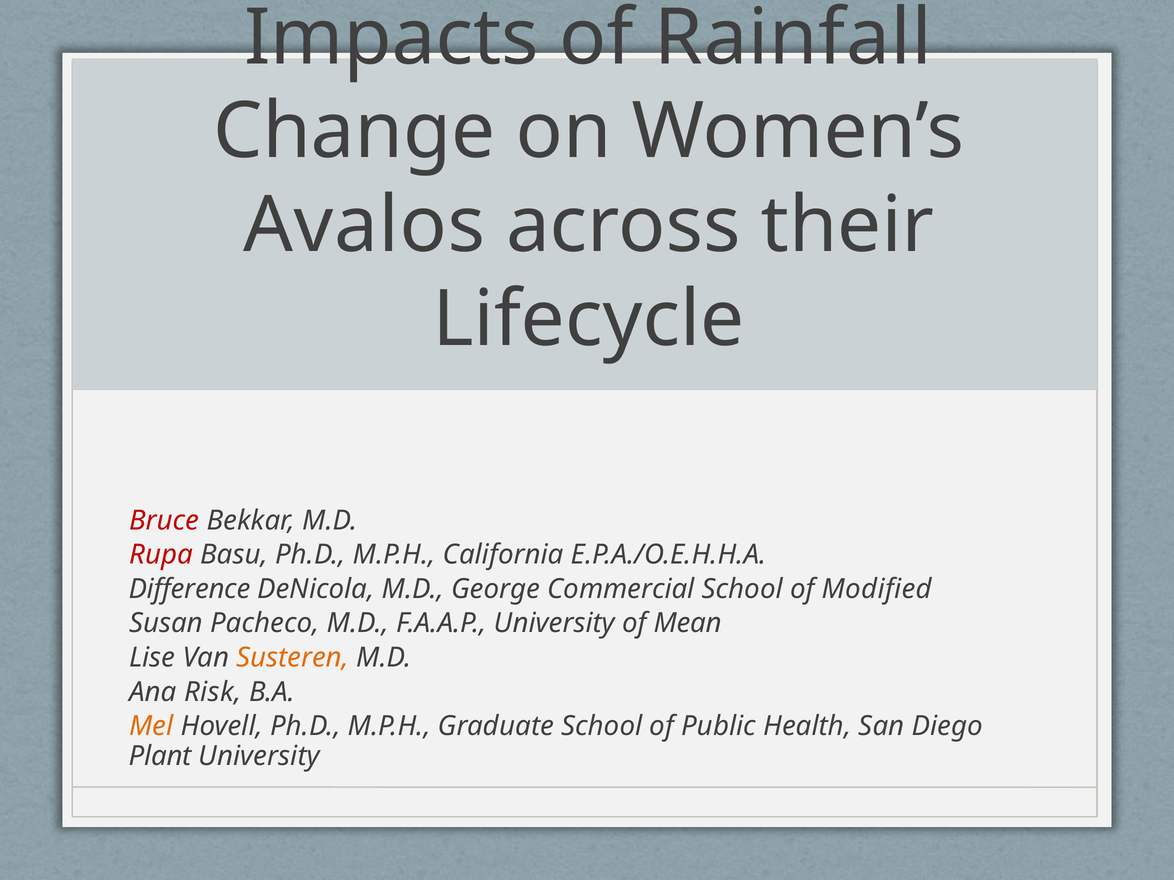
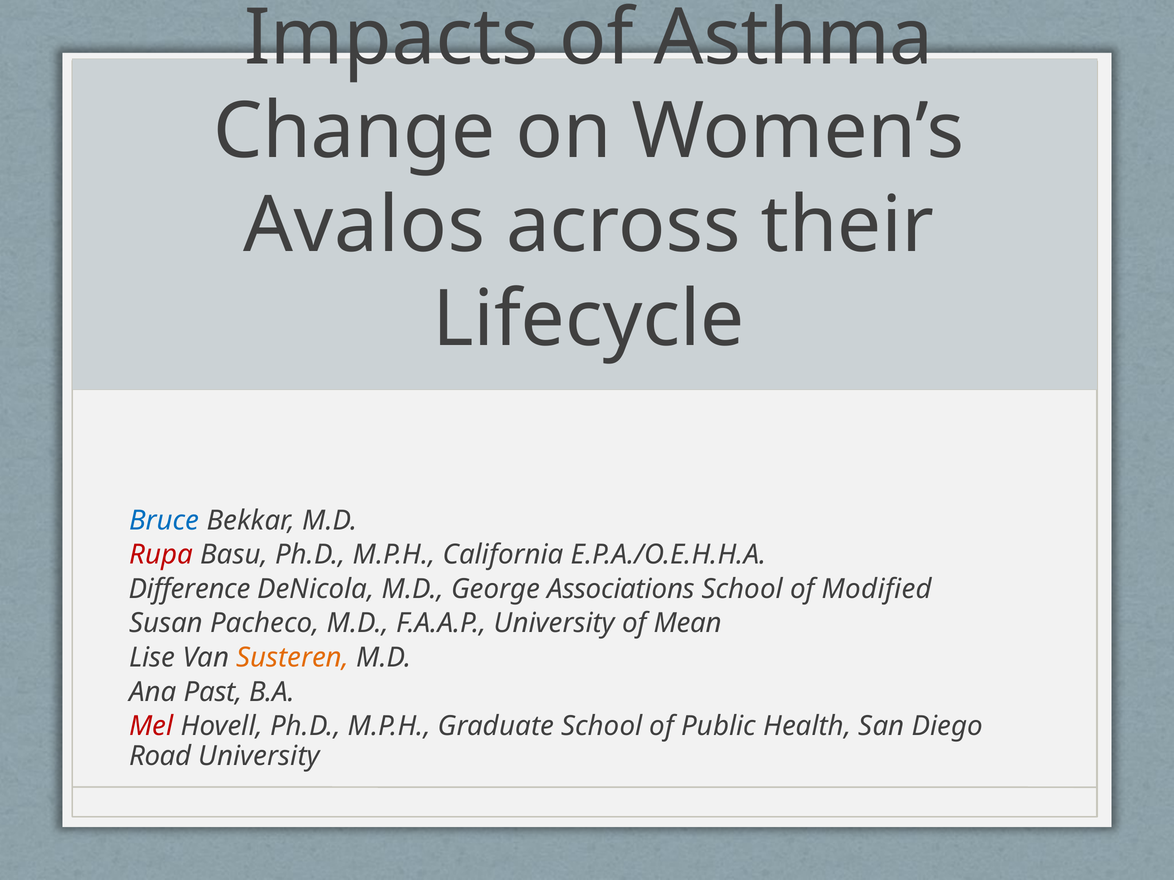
Rainfall: Rainfall -> Asthma
Bruce colour: red -> blue
Commercial: Commercial -> Associations
Risk: Risk -> Past
Mel colour: orange -> red
Plant: Plant -> Road
